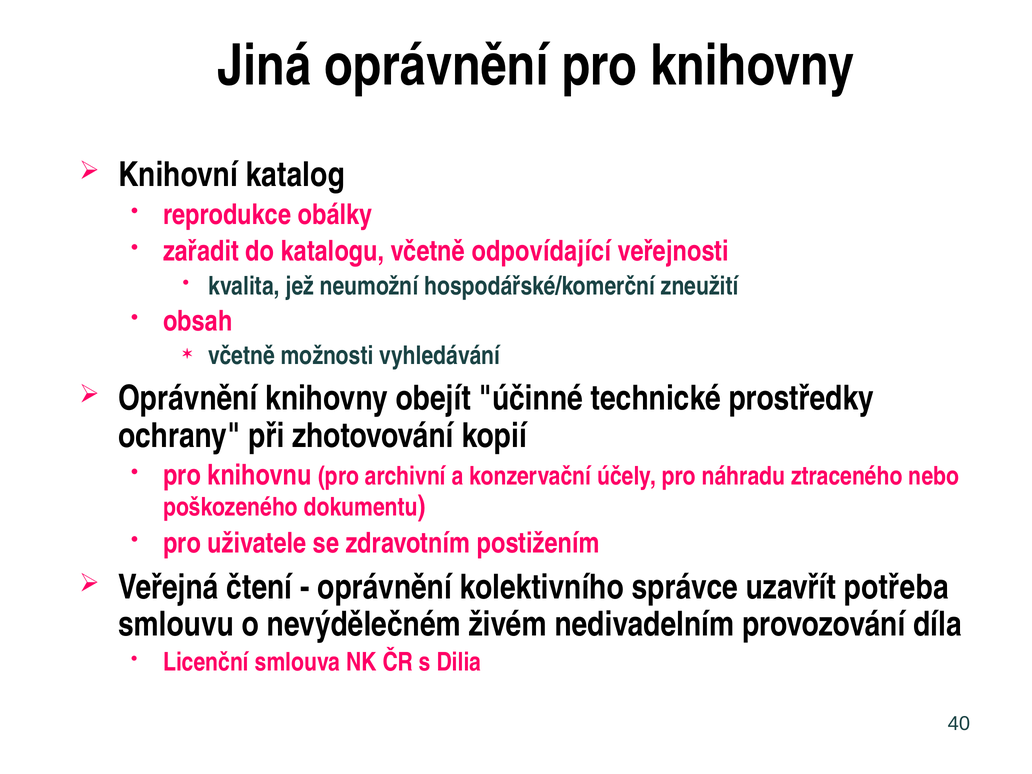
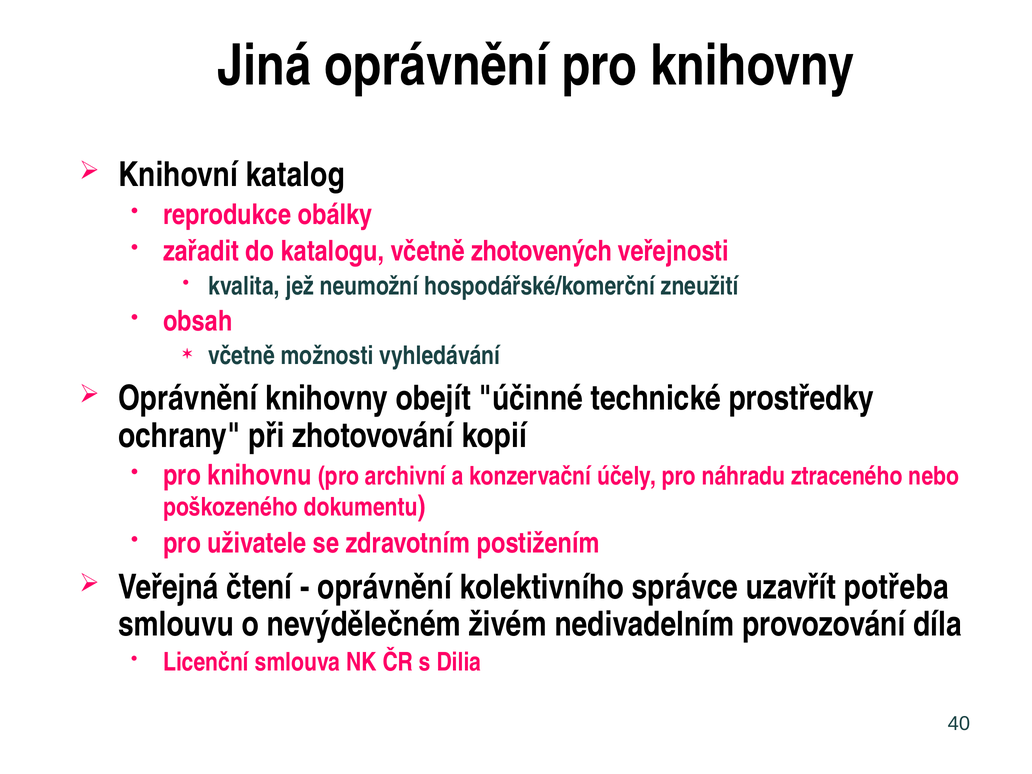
odpovídající: odpovídající -> zhotovených
